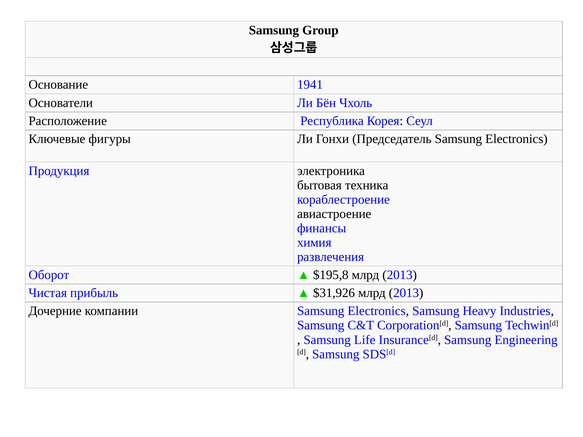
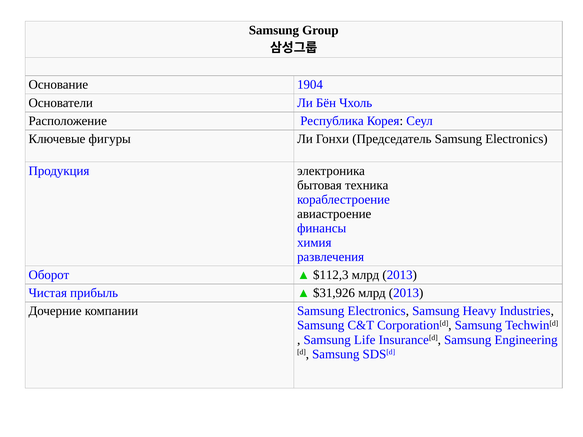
1941: 1941 -> 1904
$195,8: $195,8 -> $112,3
